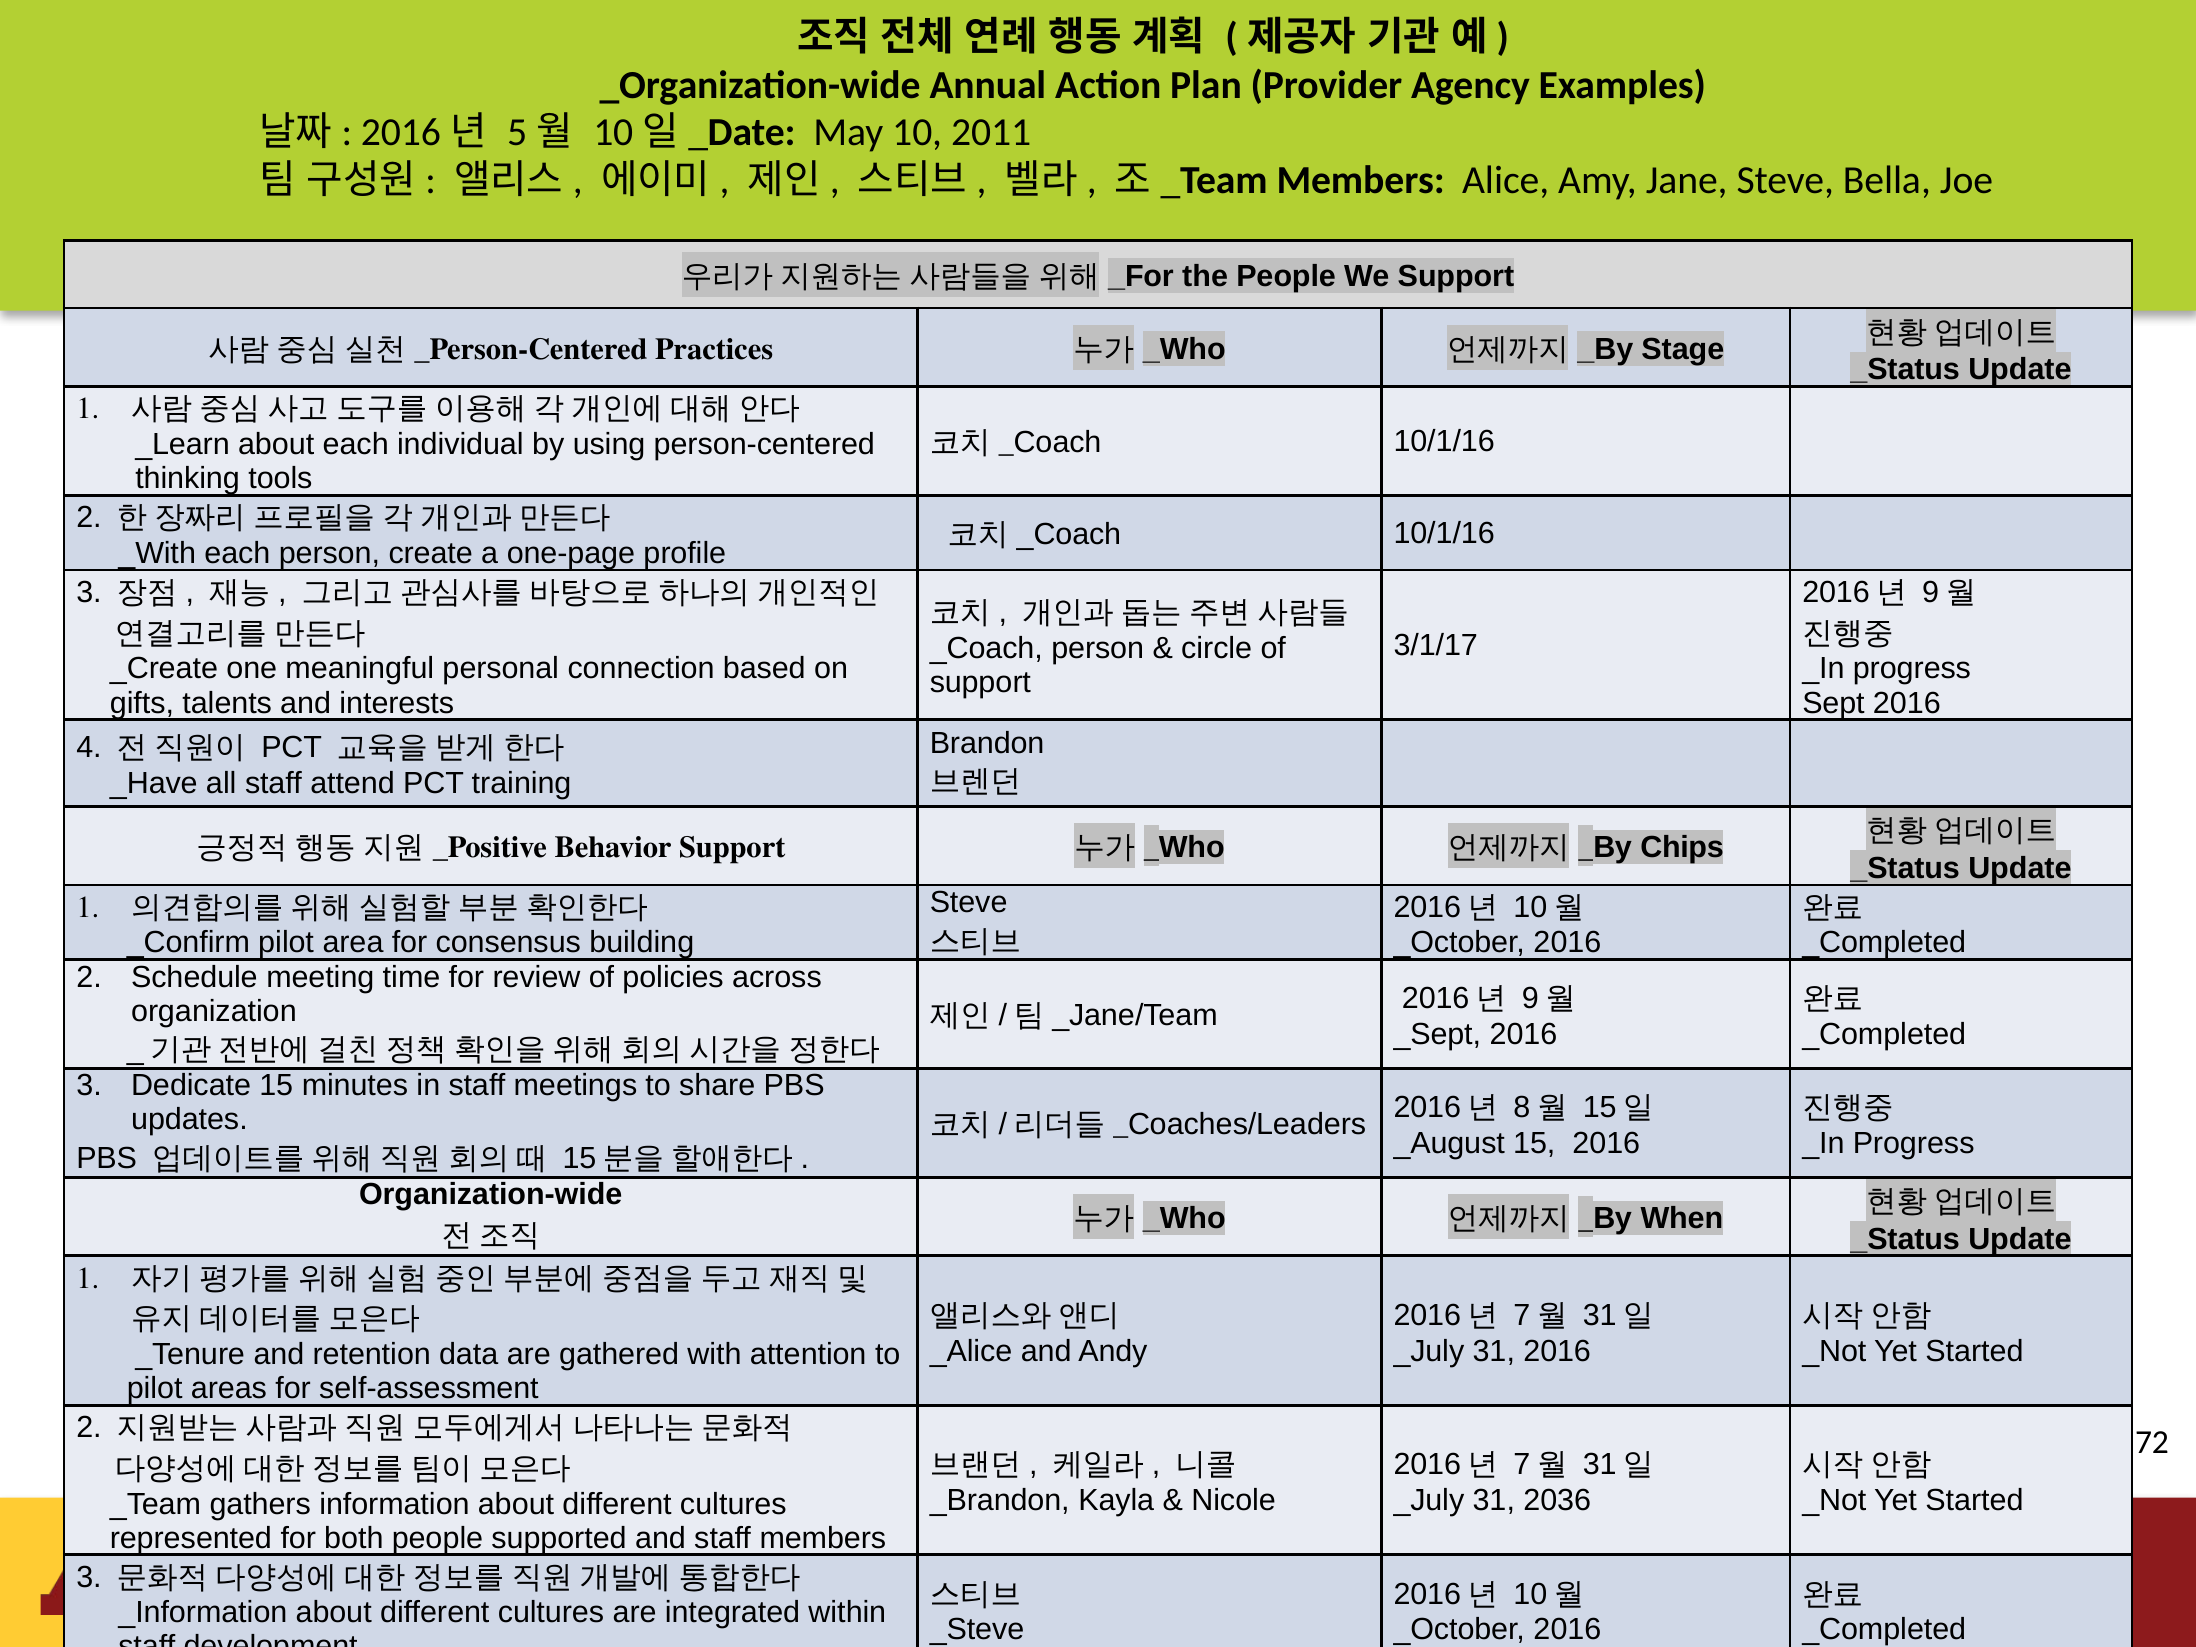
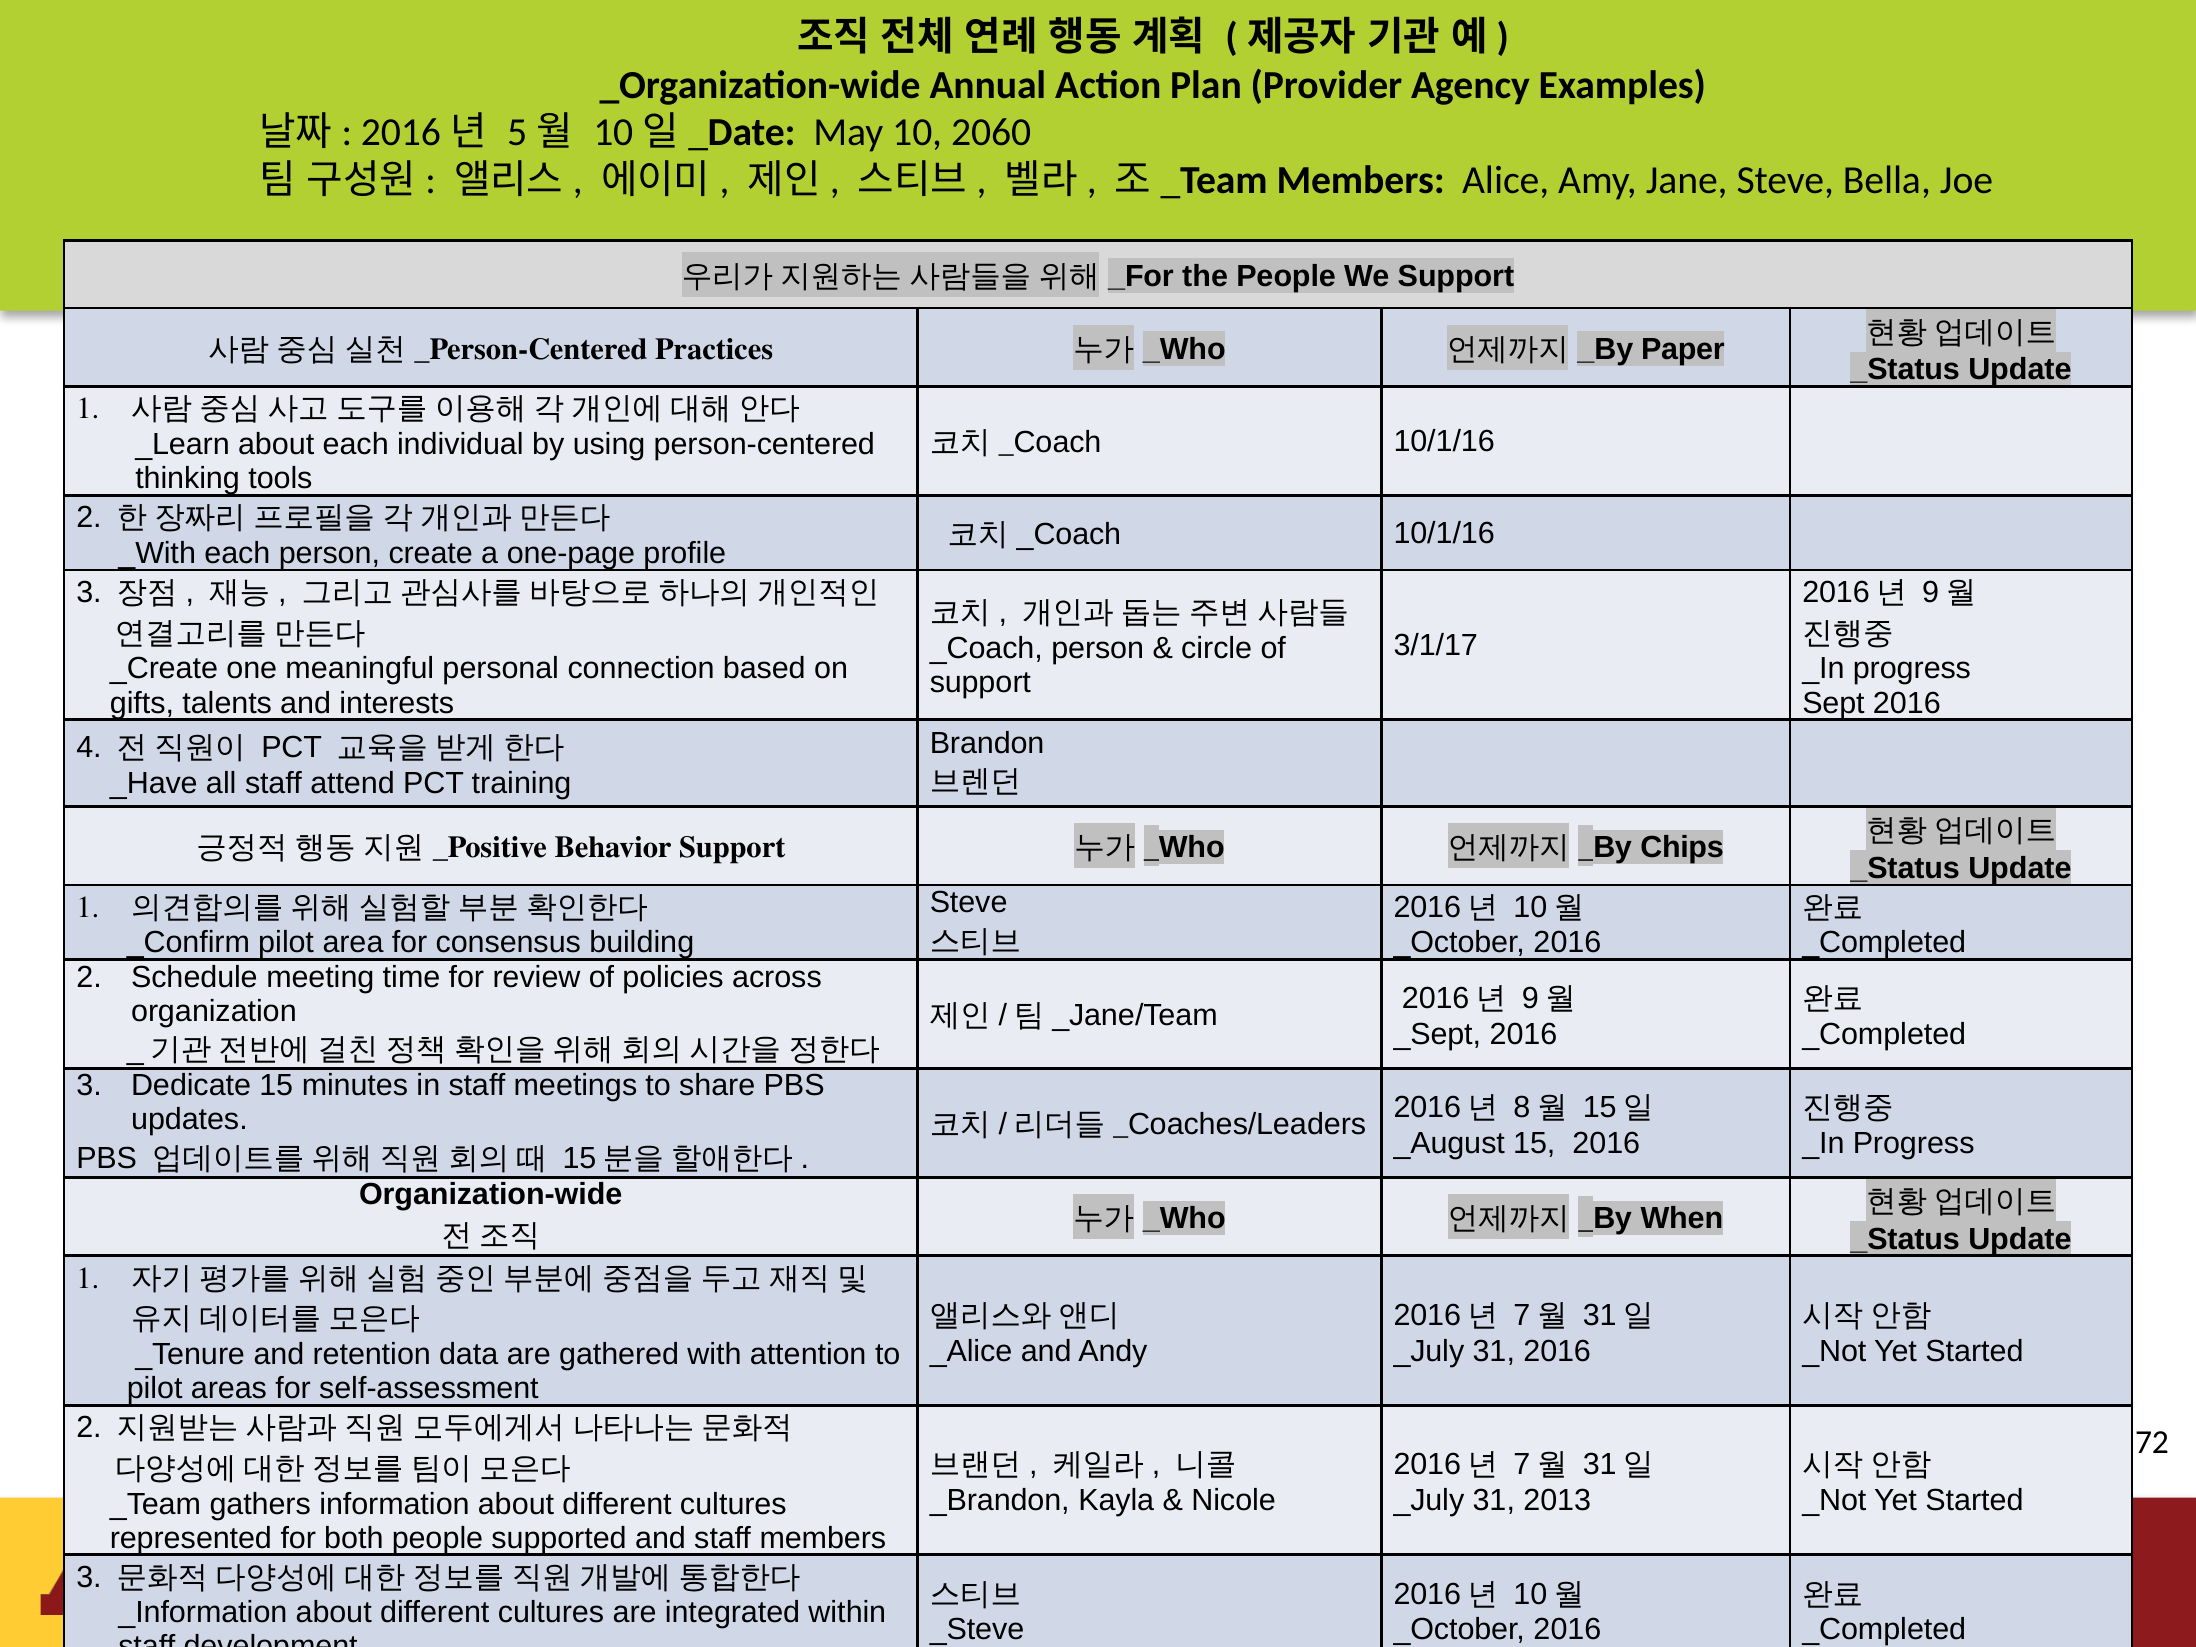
2011: 2011 -> 2060
Stage: Stage -> Paper
2036: 2036 -> 2013
